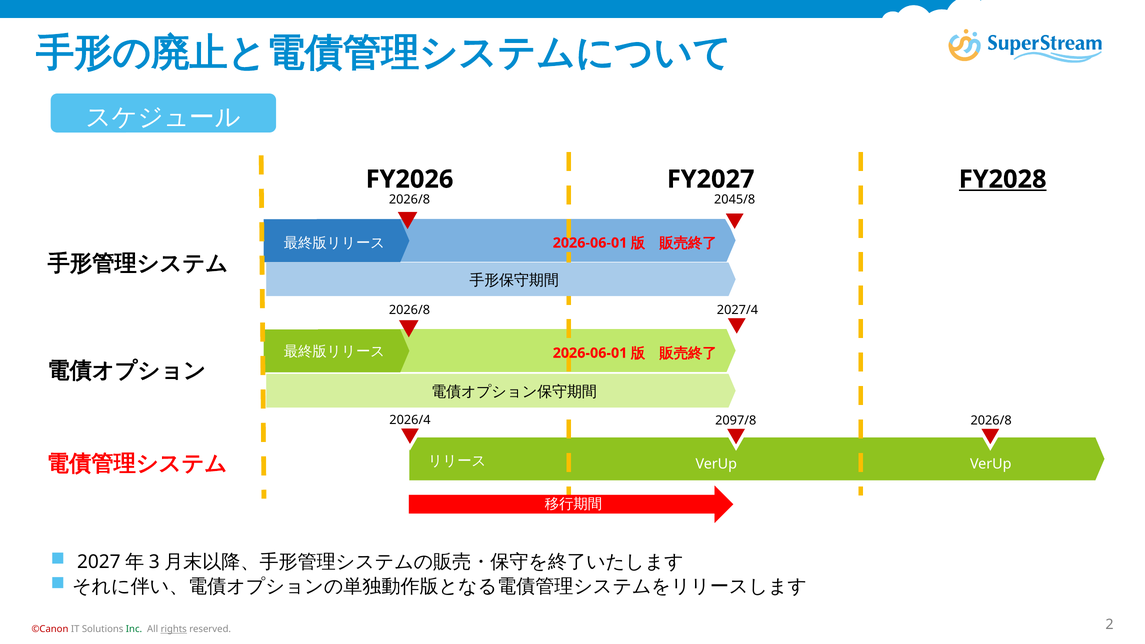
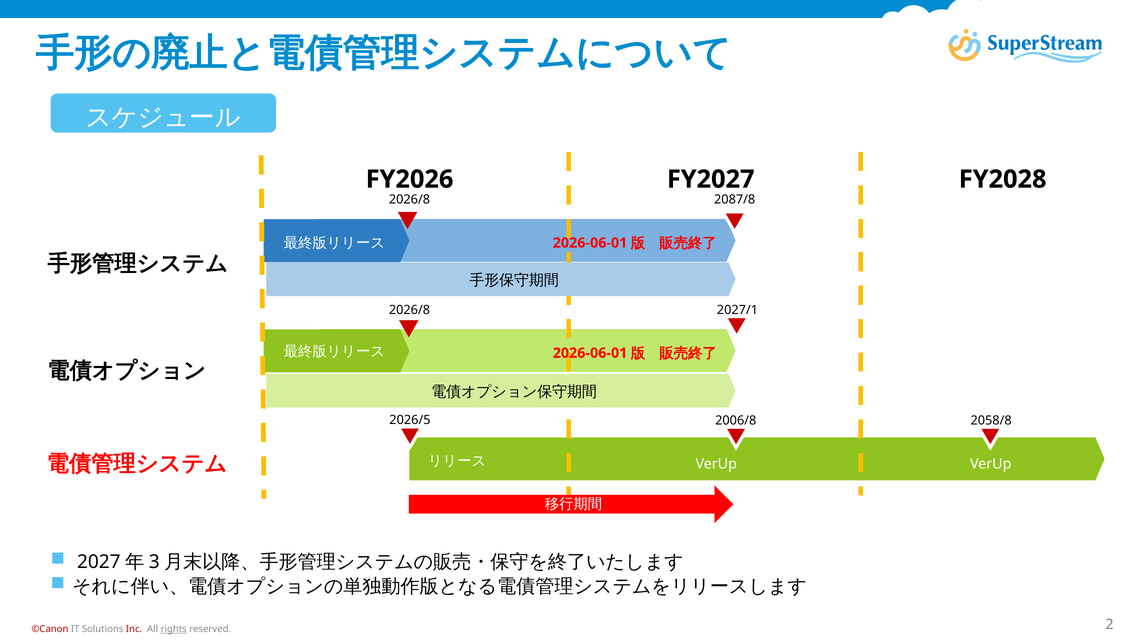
FY2028 underline: present -> none
2045/8: 2045/8 -> 2087/8
2027/4: 2027/4 -> 2027/1
2026/4: 2026/4 -> 2026/5
2097/8: 2097/8 -> 2006/8
2026/8 at (991, 421): 2026/8 -> 2058/8
Inc colour: green -> red
